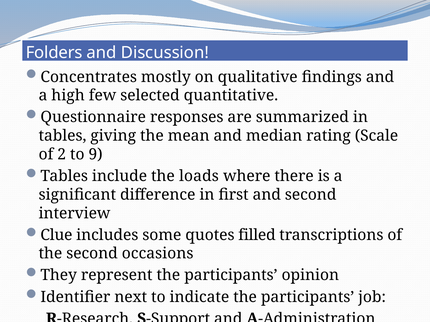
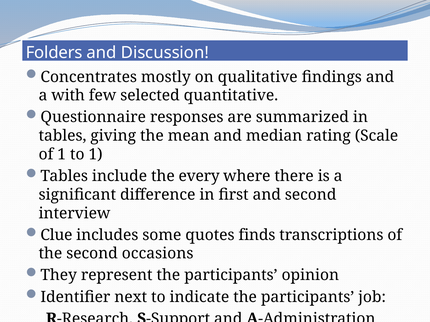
high: high -> with
of 2: 2 -> 1
to 9: 9 -> 1
loads: loads -> every
filled: filled -> finds
